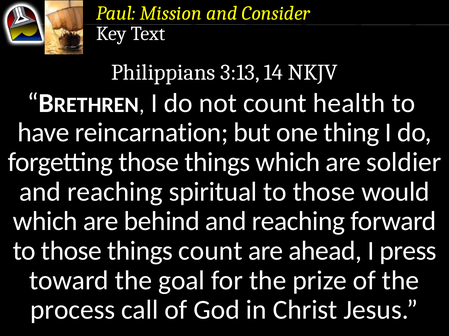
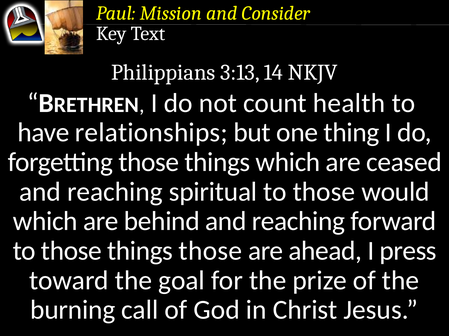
reincarnation: reincarnation -> relationships
soldier: soldier -> ceased
things count: count -> those
process: process -> burning
